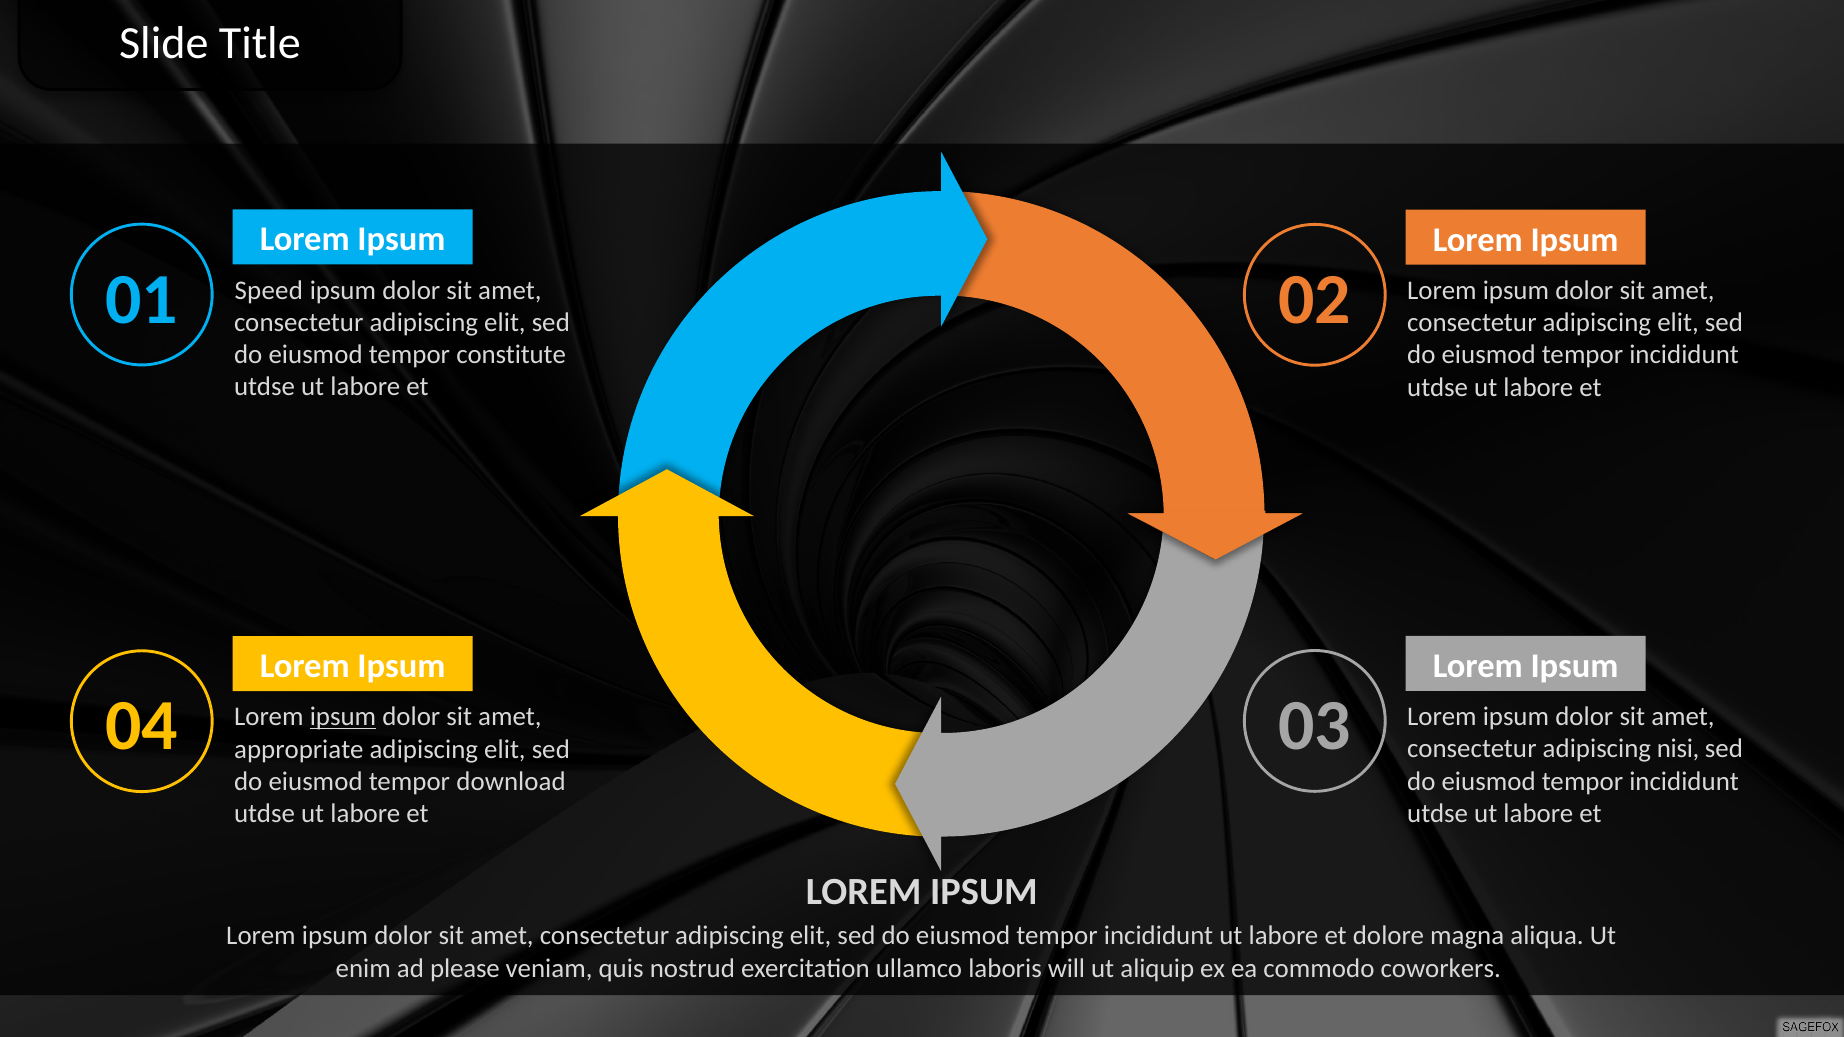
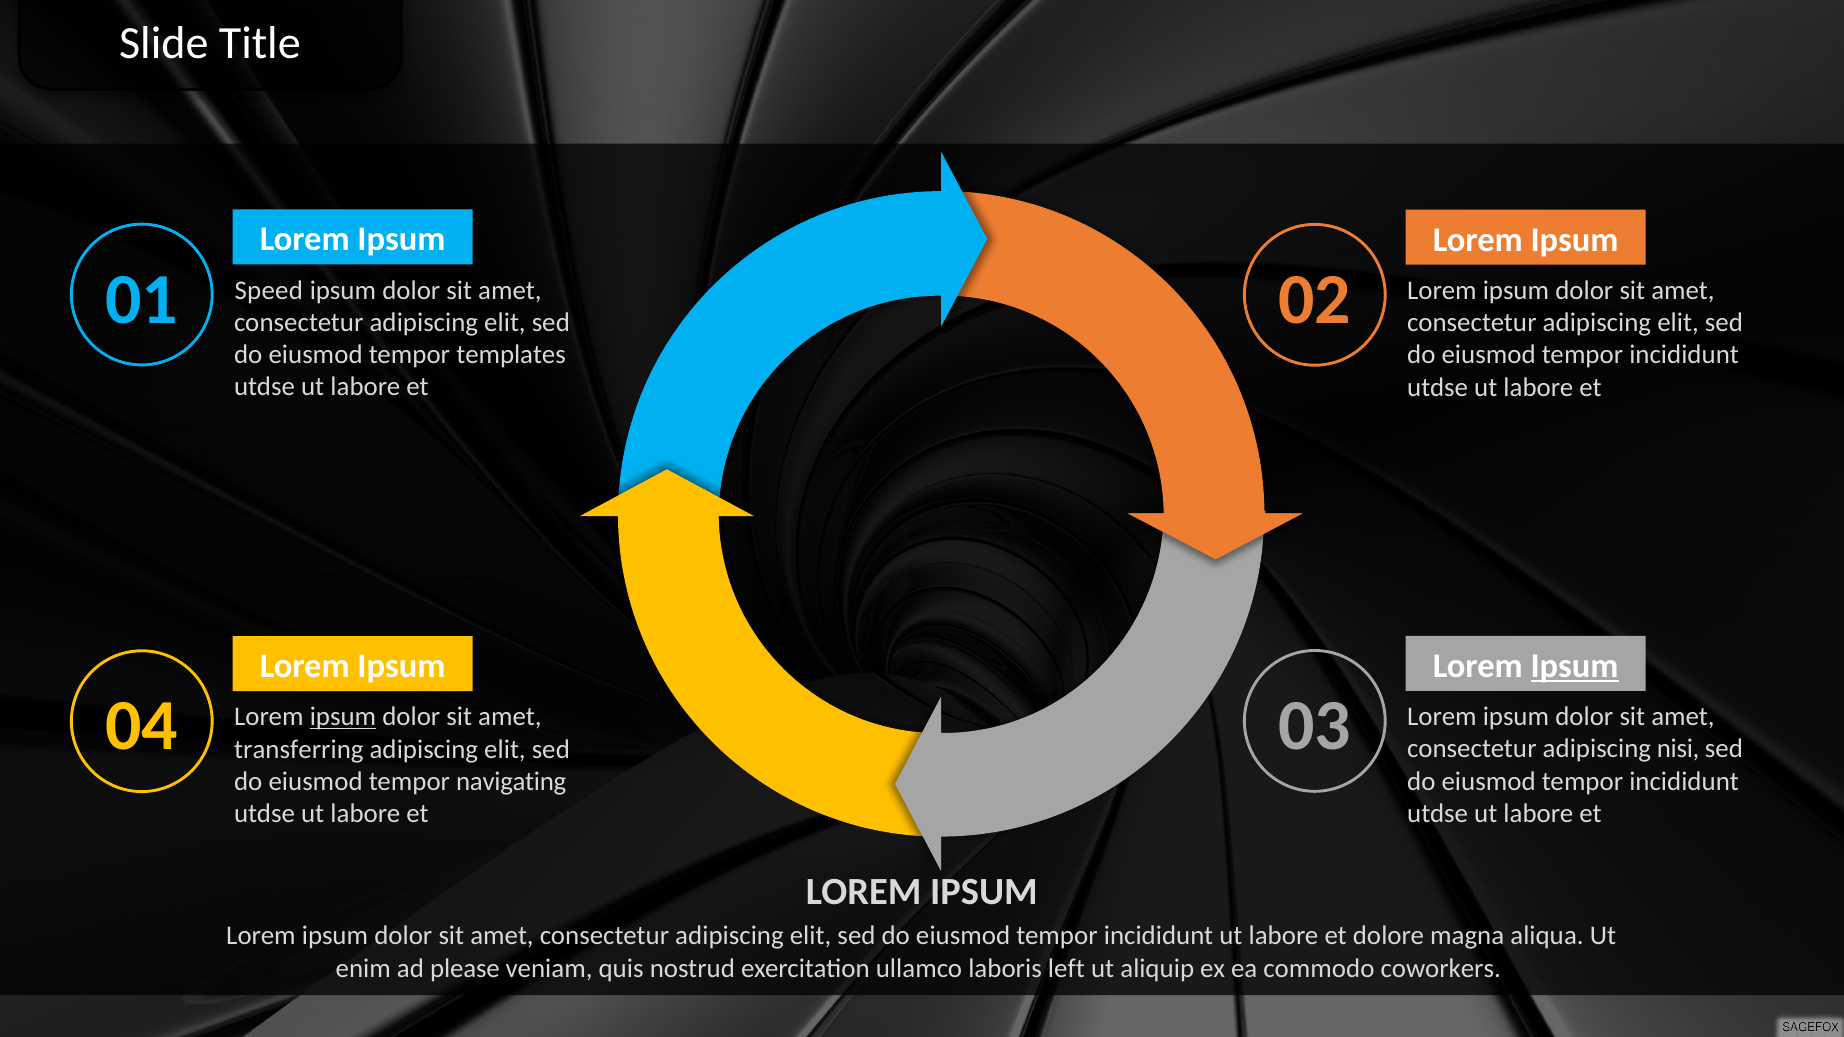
constitute: constitute -> templates
Ipsum at (1575, 666) underline: none -> present
appropriate: appropriate -> transferring
download: download -> navigating
will: will -> left
